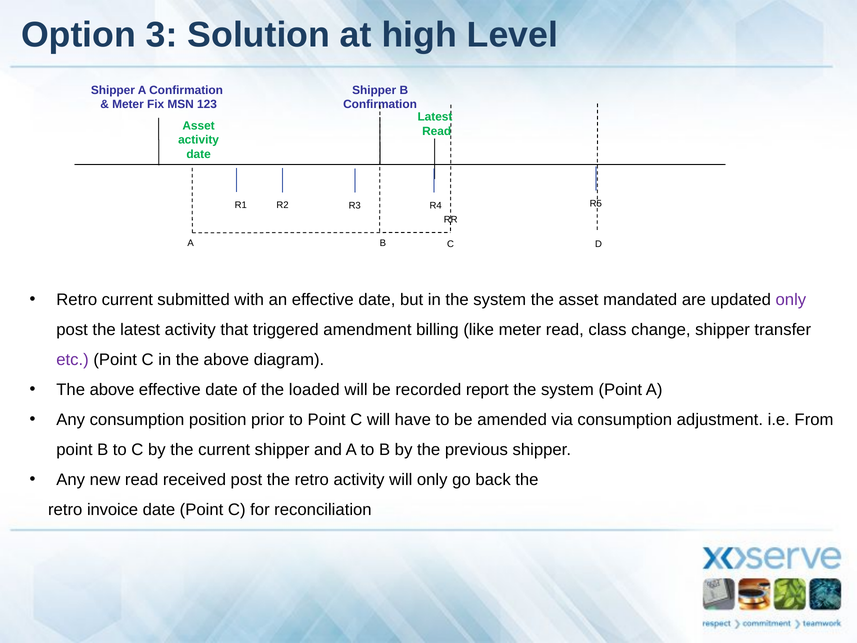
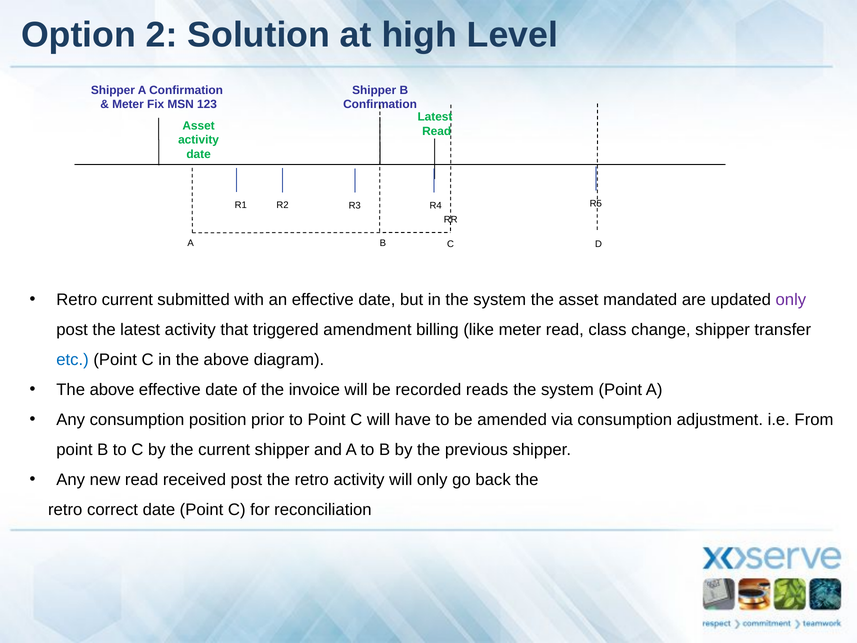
3: 3 -> 2
etc colour: purple -> blue
loaded: loaded -> invoice
report: report -> reads
invoice: invoice -> correct
